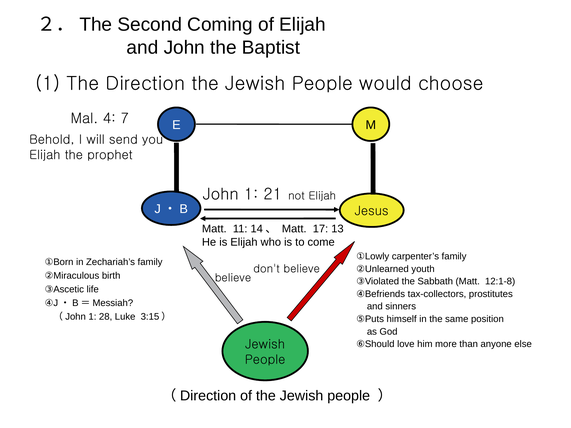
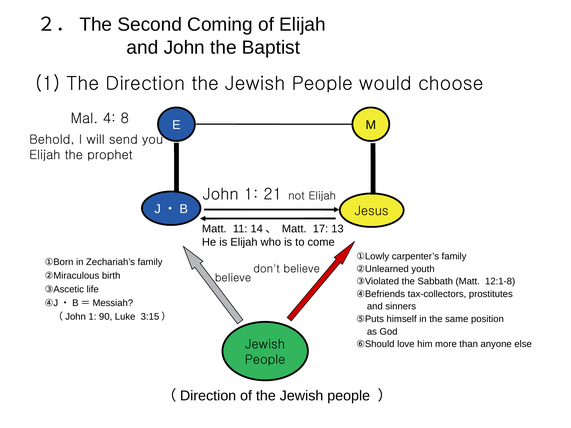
7: 7 -> 8
28: 28 -> 90
